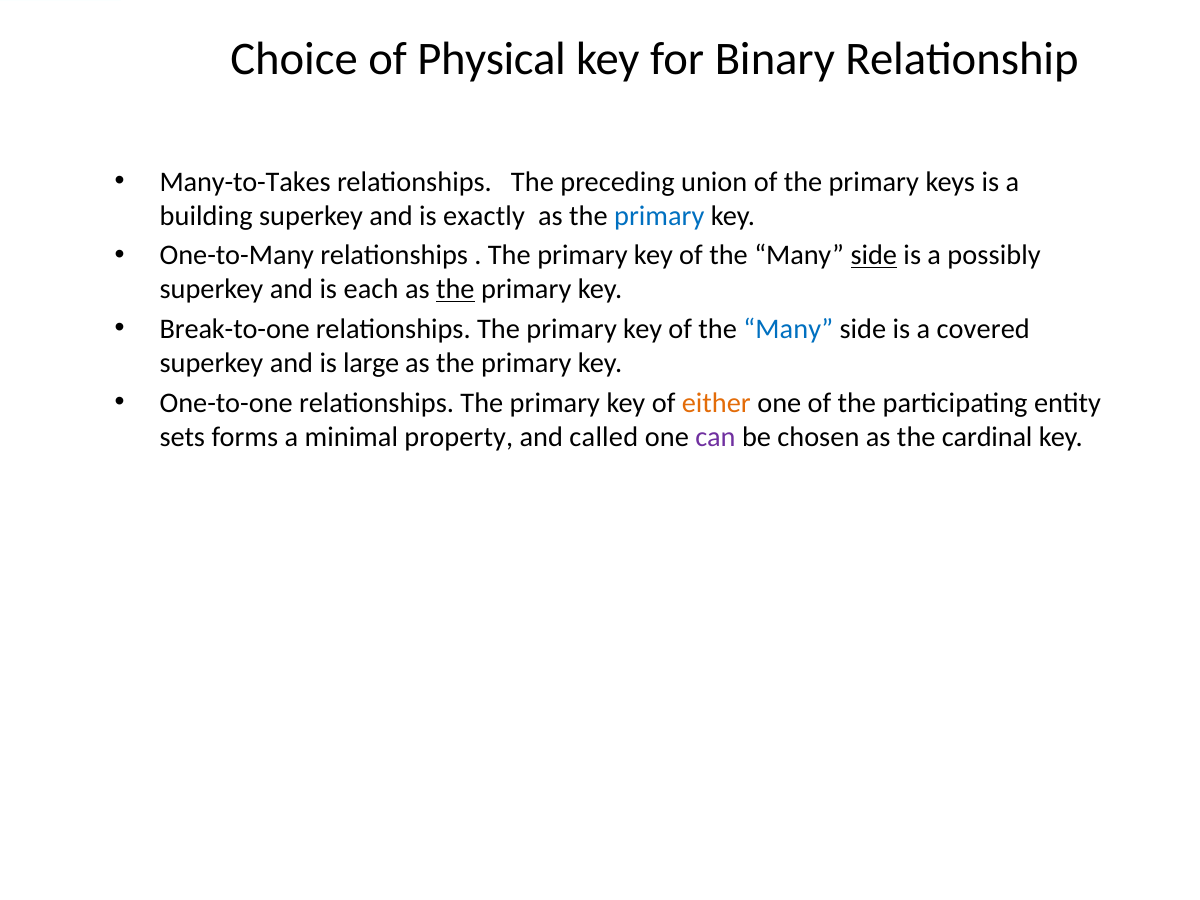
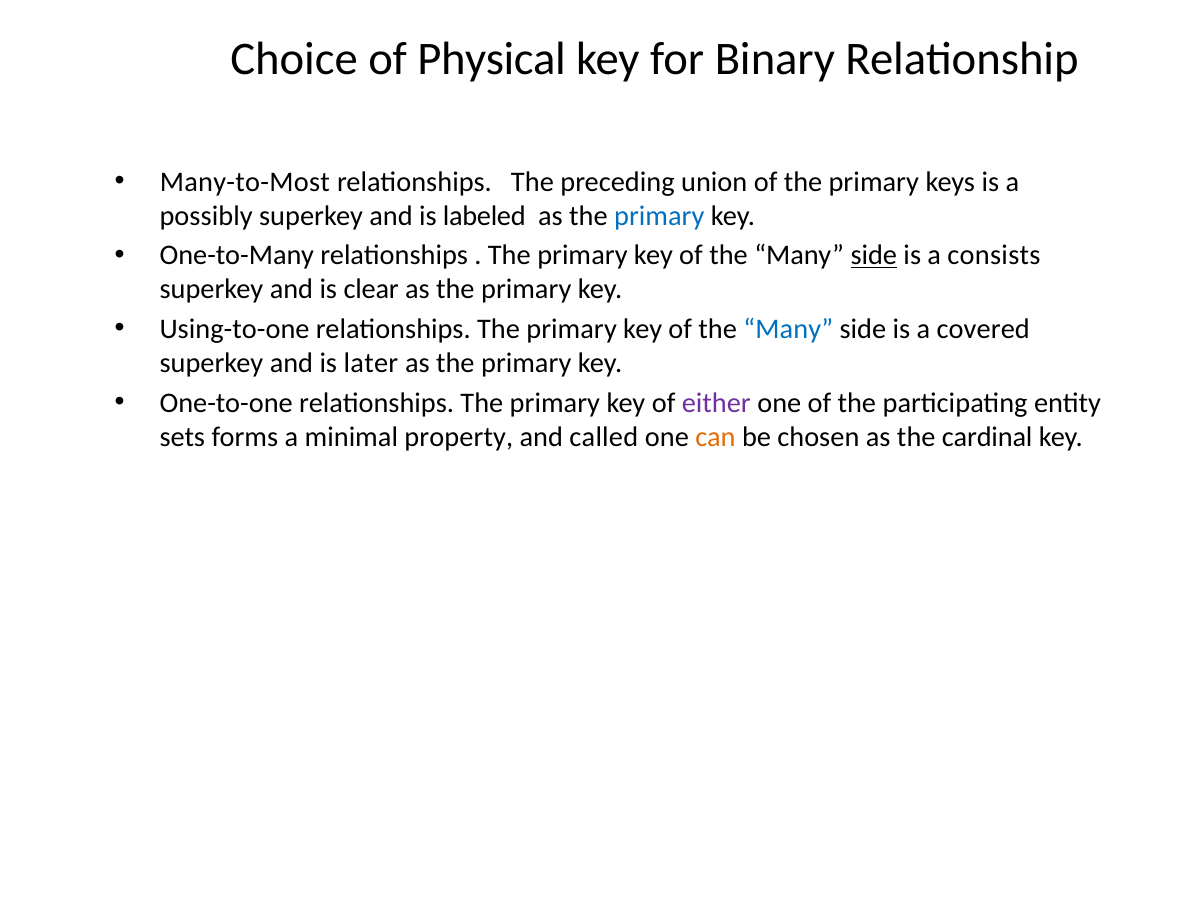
Many-to-Takes: Many-to-Takes -> Many-to-Most
building: building -> possibly
exactly: exactly -> labeled
possibly: possibly -> consists
each: each -> clear
the at (455, 289) underline: present -> none
Break-to-one: Break-to-one -> Using-to-one
large: large -> later
either colour: orange -> purple
can colour: purple -> orange
